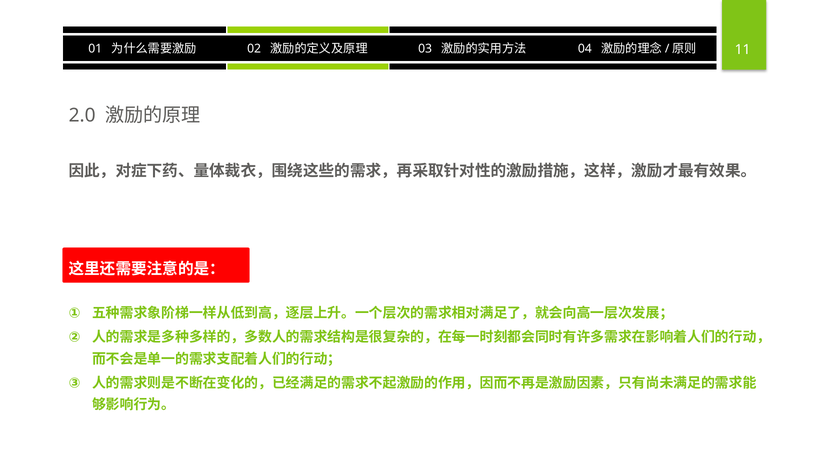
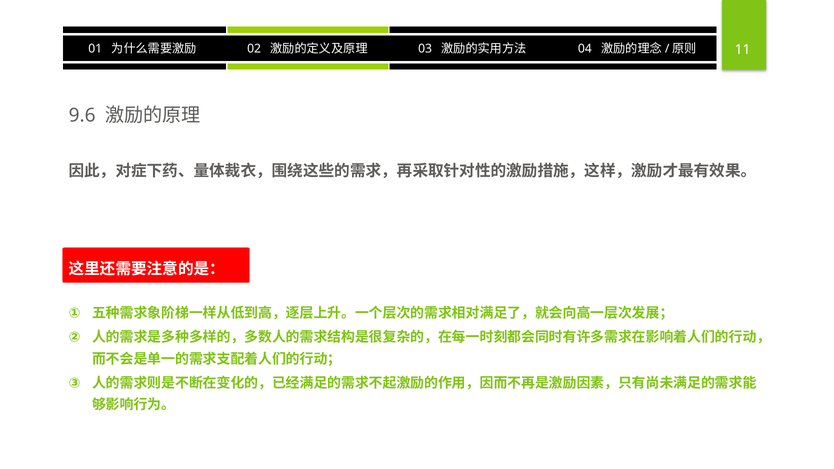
2.0: 2.0 -> 9.6
